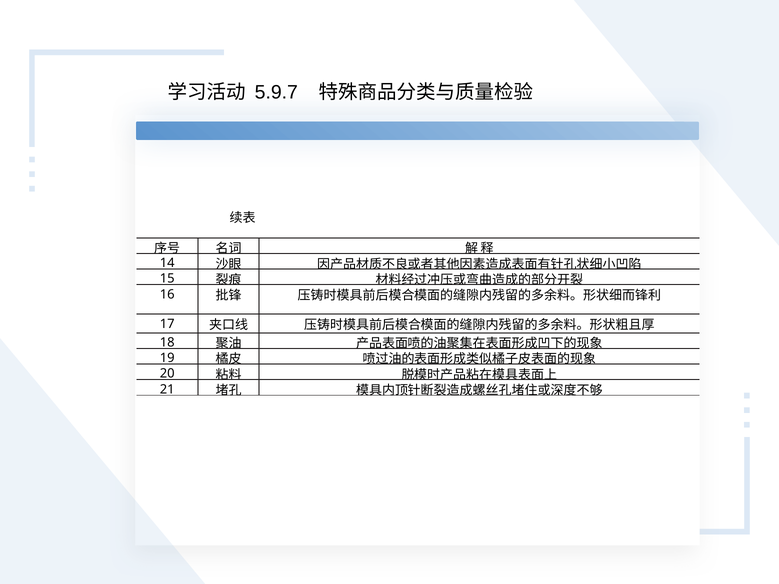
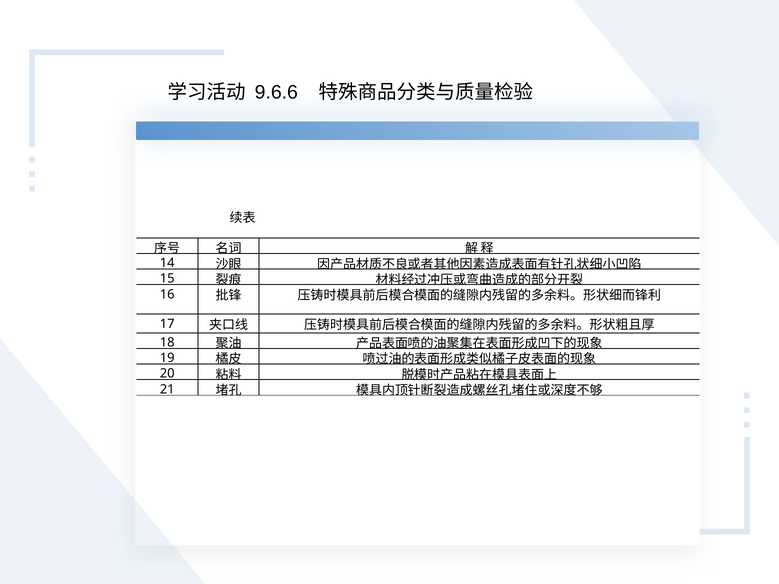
5.9.7: 5.9.7 -> 9.6.6
